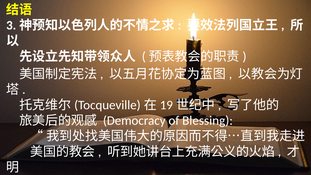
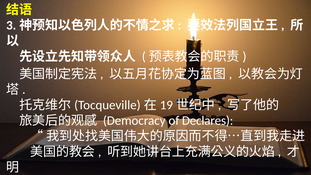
Blessing: Blessing -> Declares
